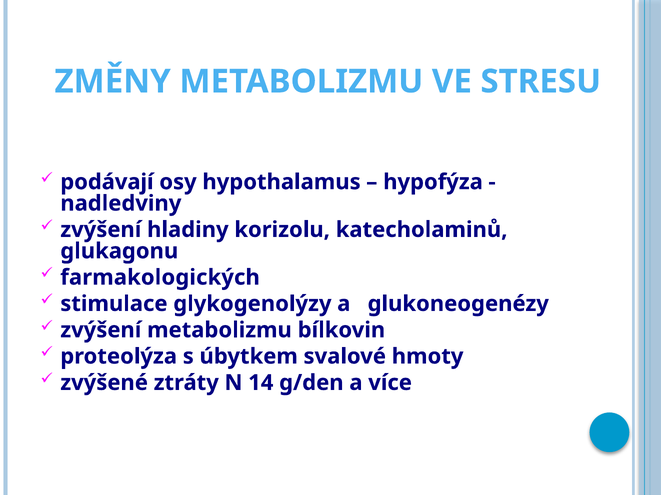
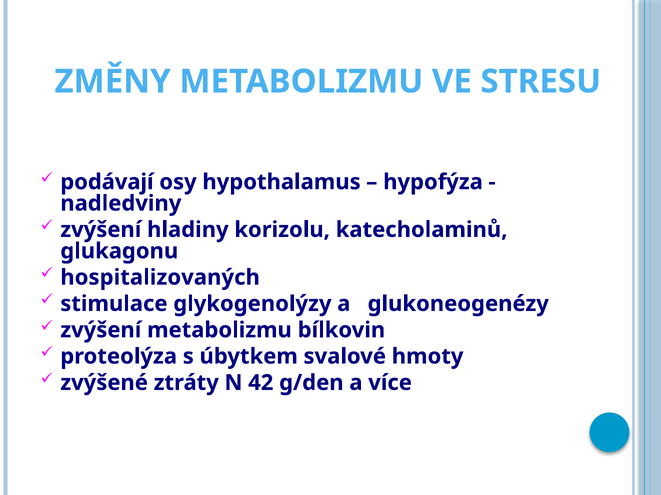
farmakologických: farmakologických -> hospitalizovaných
14: 14 -> 42
